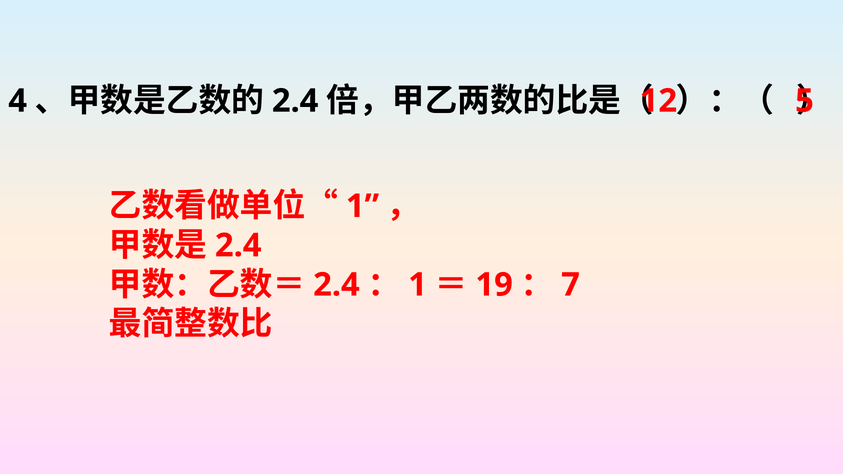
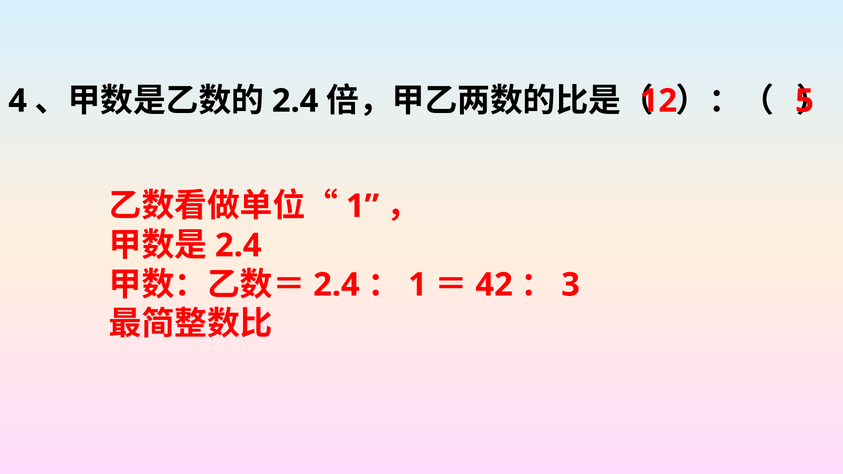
19: 19 -> 42
7: 7 -> 3
